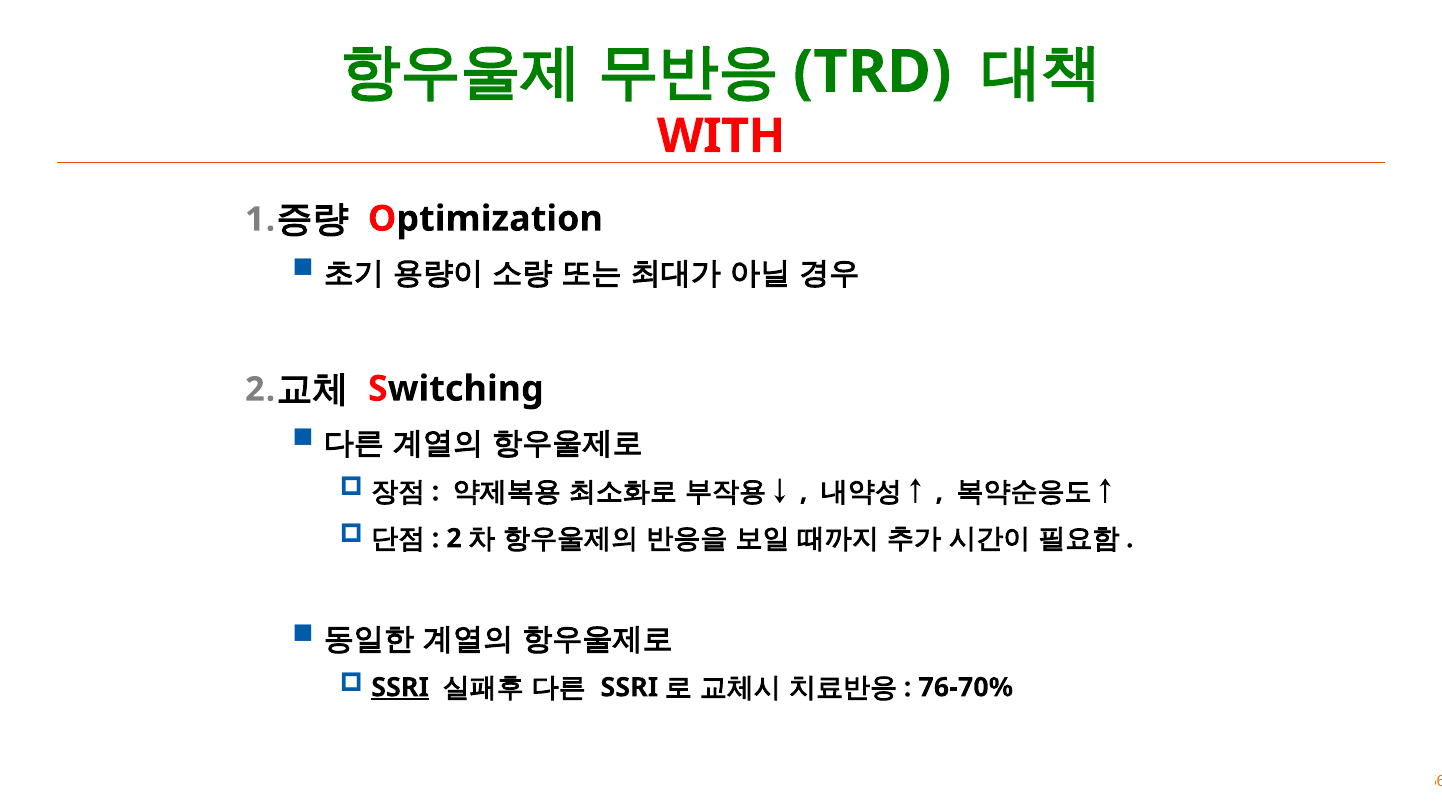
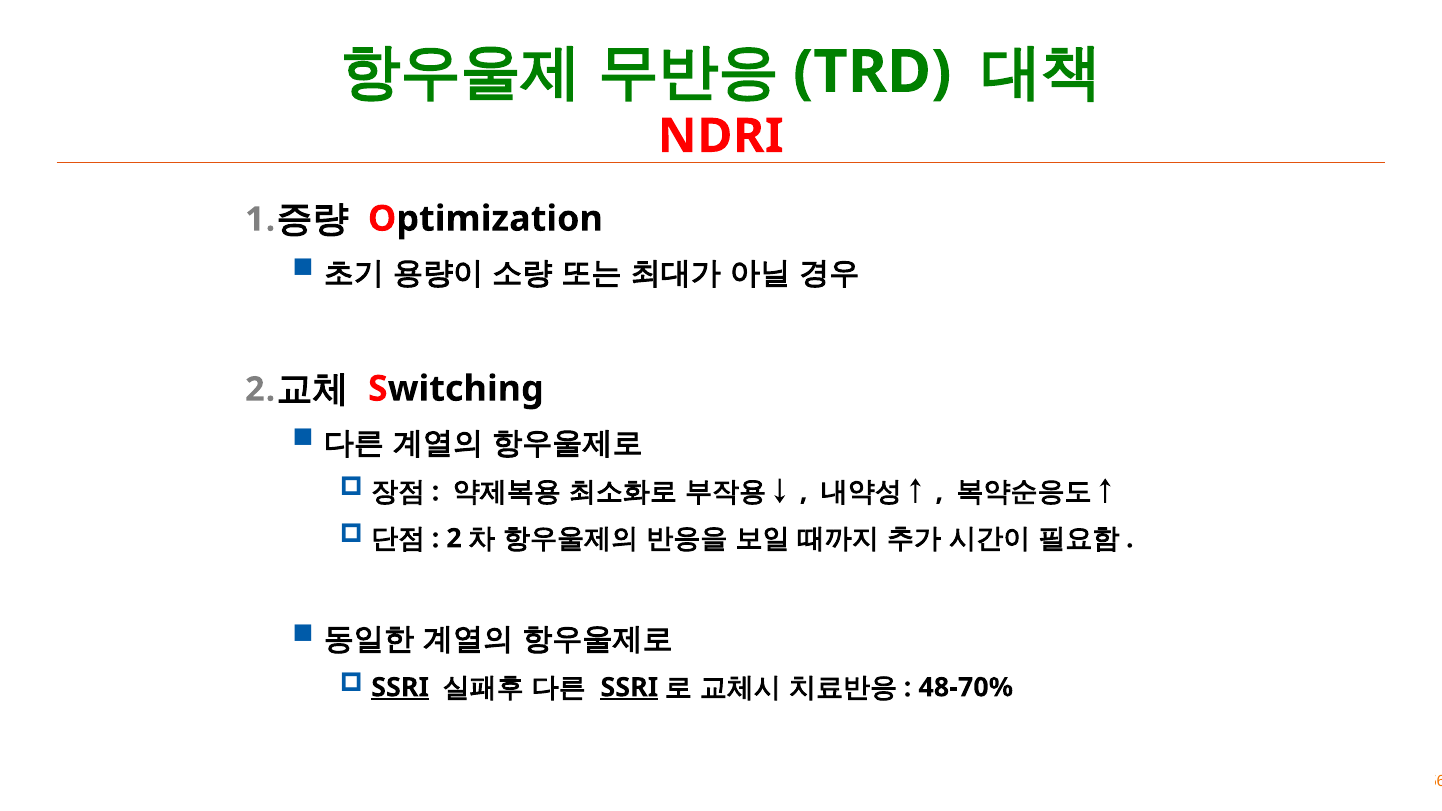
WITH: WITH -> NDRI
SSRI at (629, 688) underline: none -> present
76-70%: 76-70% -> 48-70%
